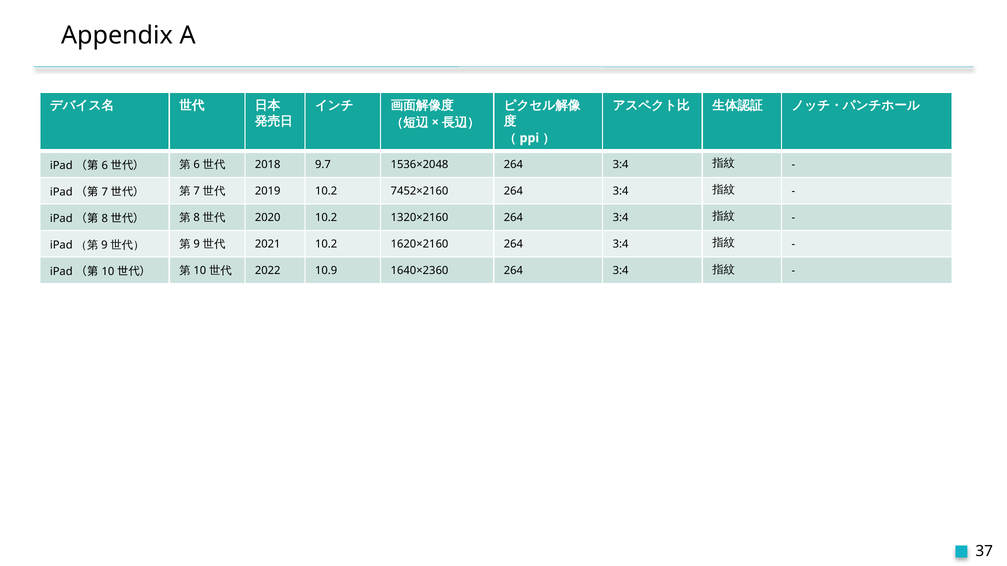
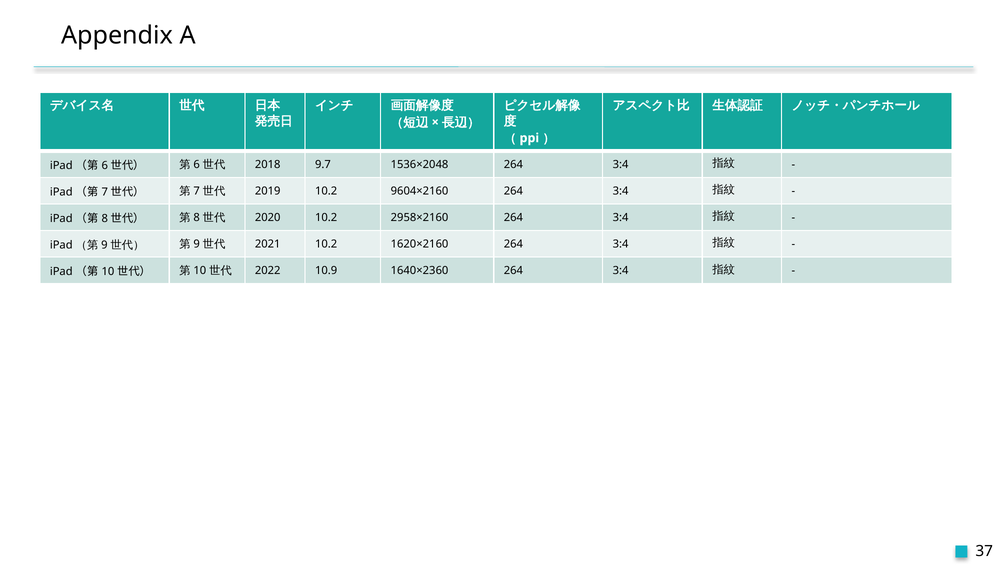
7452×2160: 7452×2160 -> 9604×2160
1320×2160: 1320×2160 -> 2958×2160
